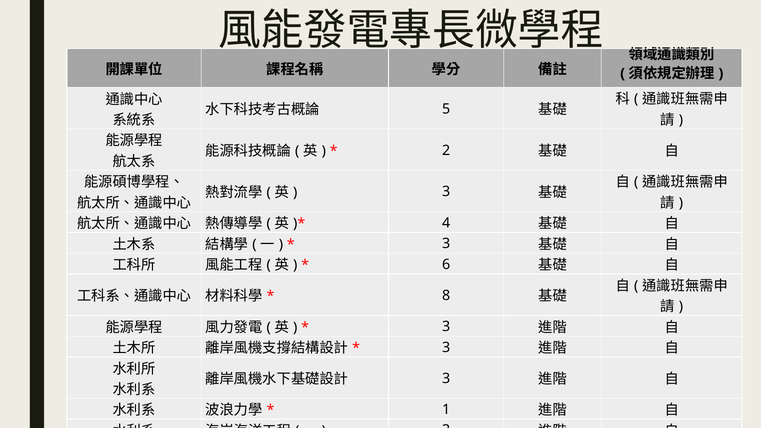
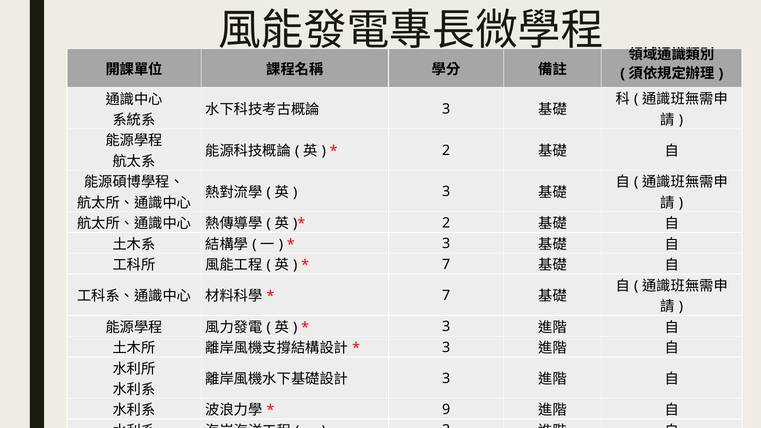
5 at (446, 109): 5 -> 3
4 at (446, 223): 4 -> 2
6 at (446, 264): 6 -> 7
8 at (446, 296): 8 -> 7
1: 1 -> 9
